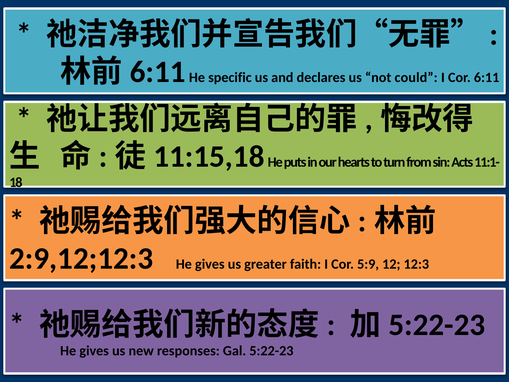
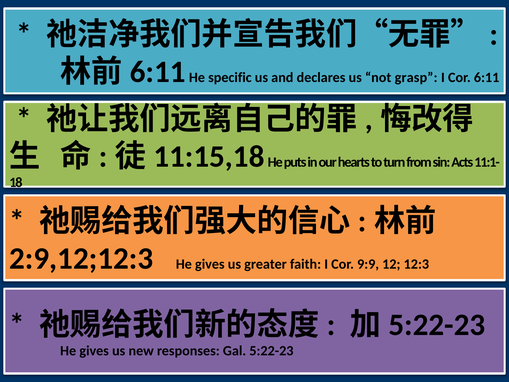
could: could -> grasp
5:9: 5:9 -> 9:9
